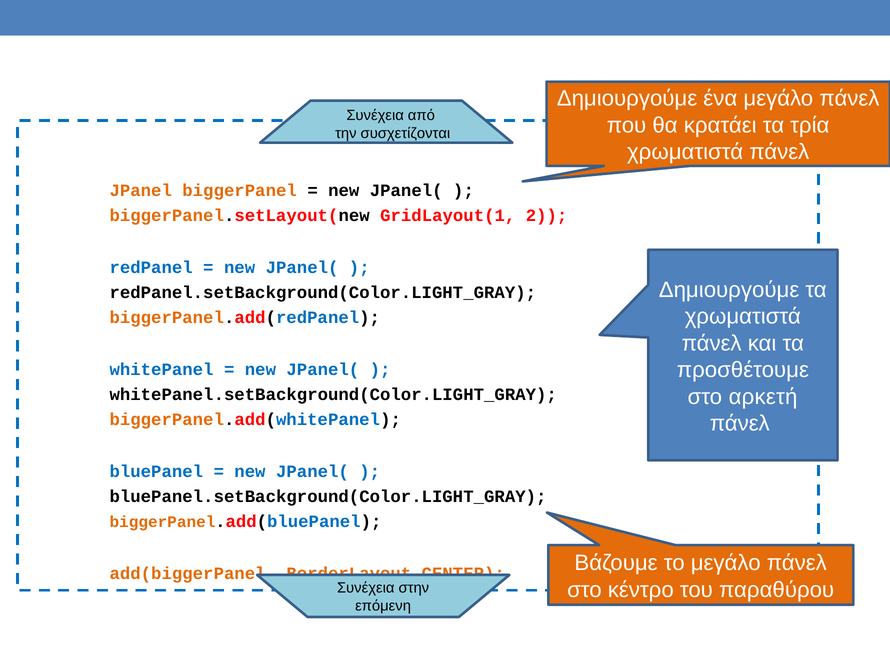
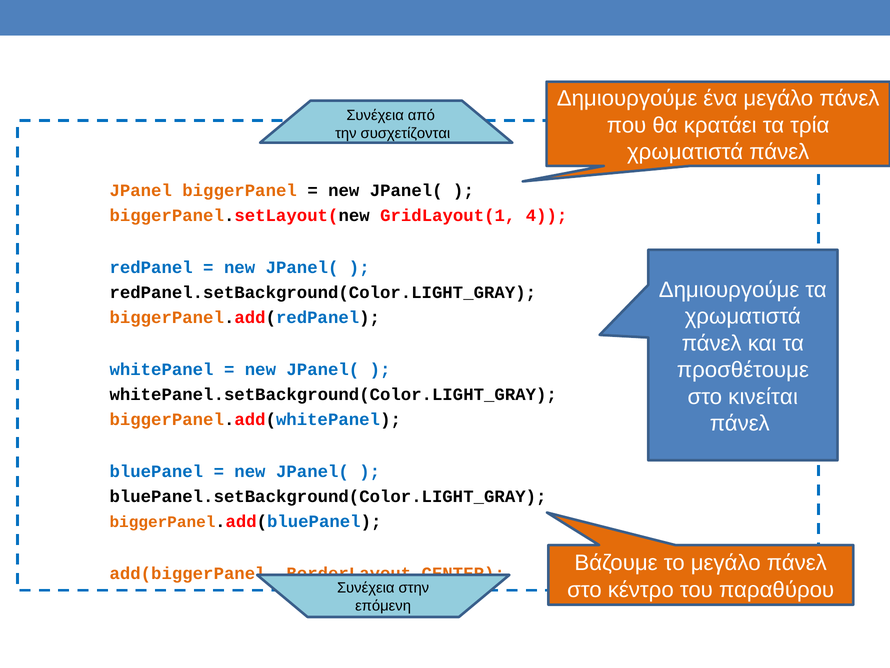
2: 2 -> 4
αρκετή: αρκετή -> κινείται
